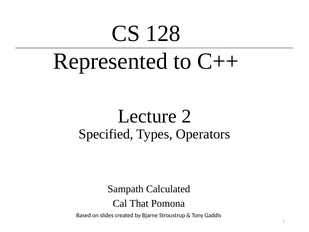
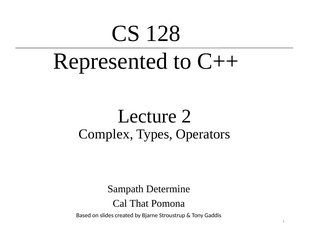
Specified: Specified -> Complex
Calculated: Calculated -> Determine
